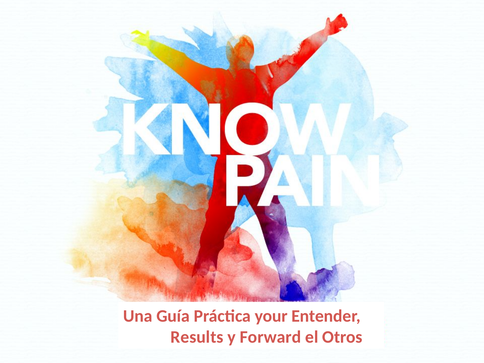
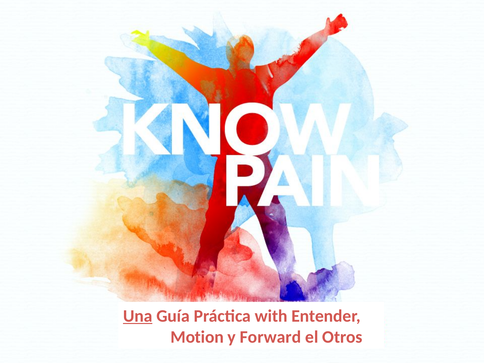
Una underline: none -> present
your: your -> with
Results: Results -> Motion
